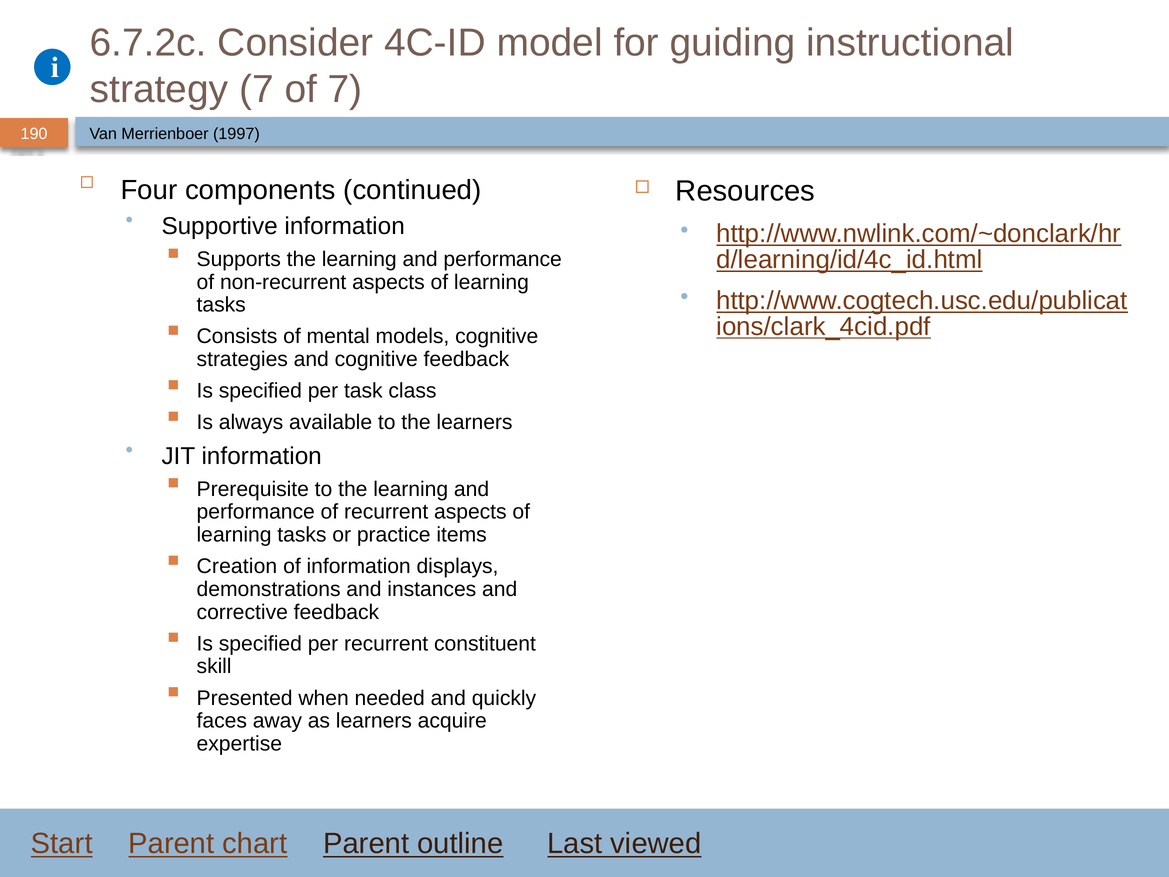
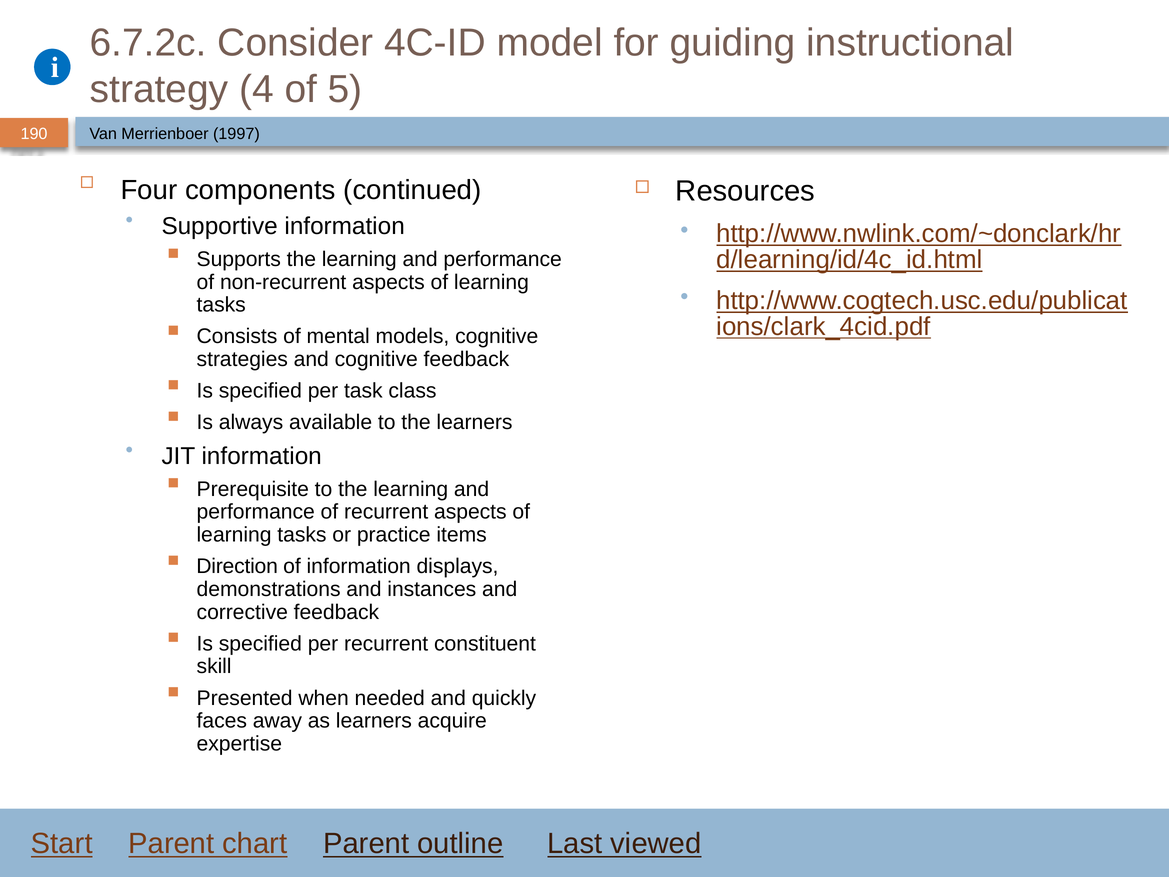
strategy 7: 7 -> 4
of 7: 7 -> 5
Creation: Creation -> Direction
